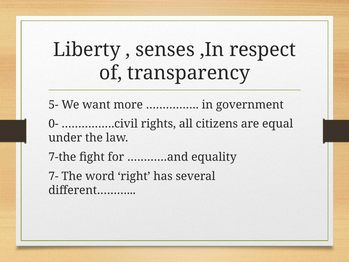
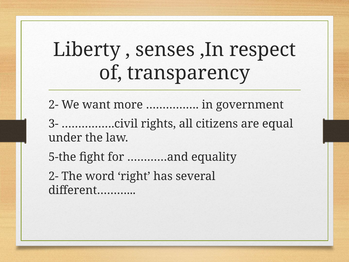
5- at (53, 105): 5- -> 2-
0-: 0- -> 3-
7-the: 7-the -> 5-the
7- at (53, 176): 7- -> 2-
